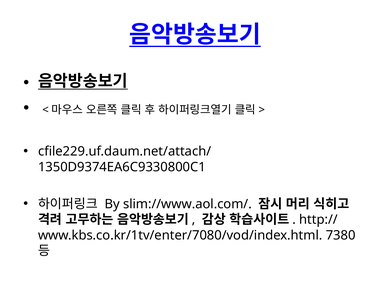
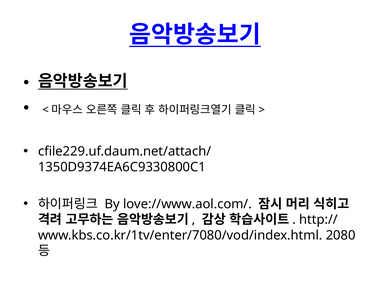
slim://www.aol.com/: slim://www.aol.com/ -> love://www.aol.com/
7380: 7380 -> 2080
